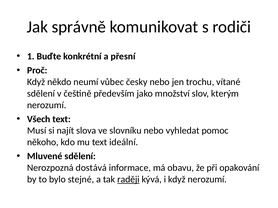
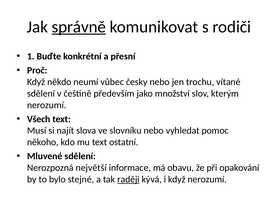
správně underline: none -> present
ideální: ideální -> ostatní
dostává: dostává -> největší
